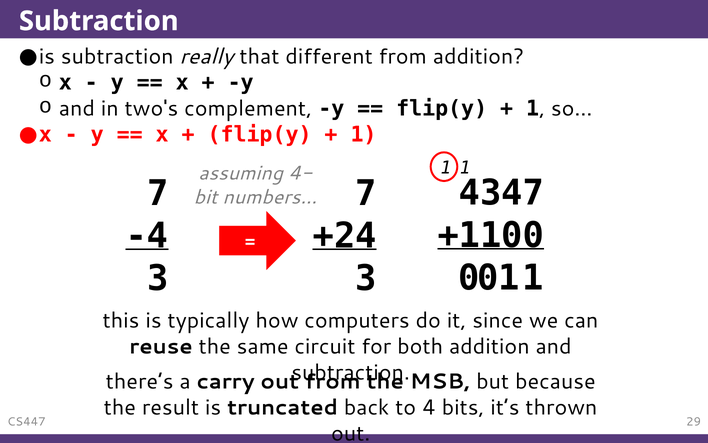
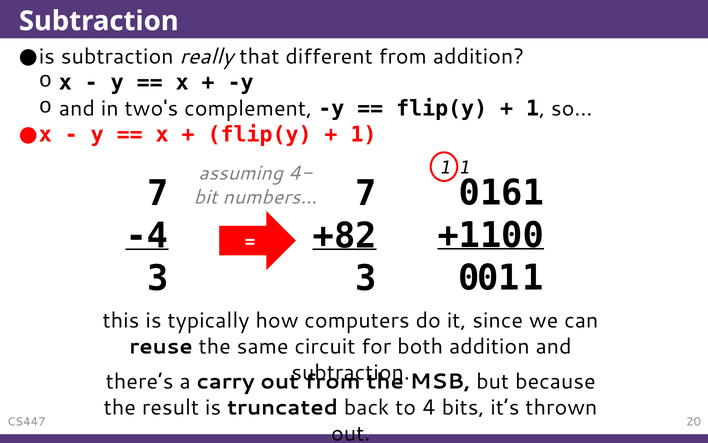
4347: 4347 -> 0161
+24: +24 -> +82
29: 29 -> 20
